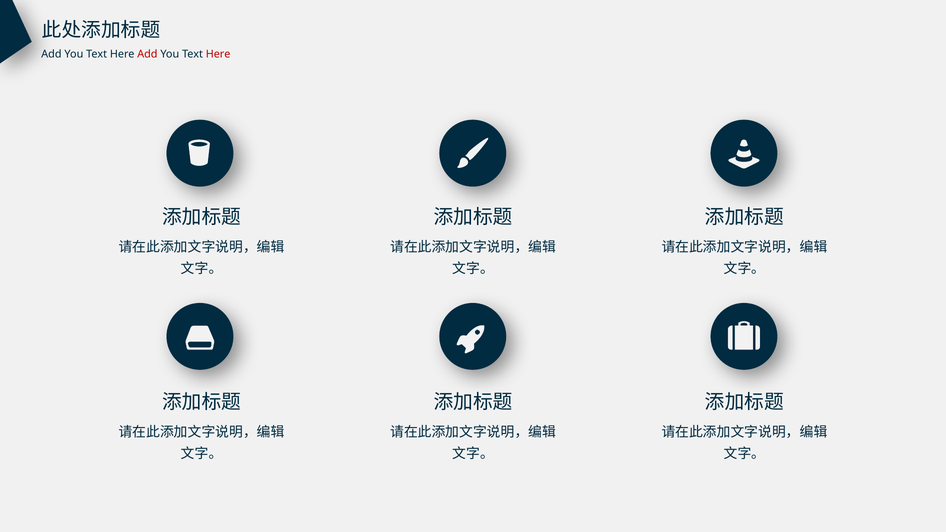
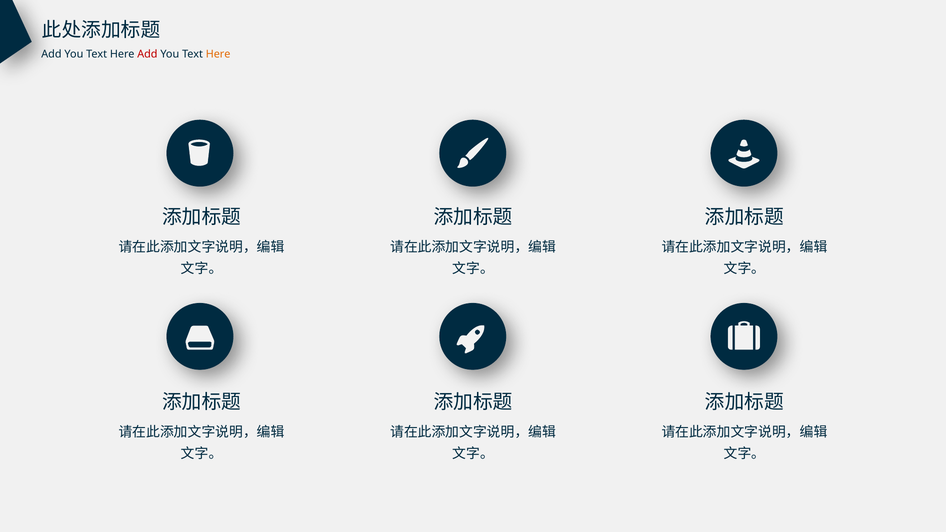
Here at (218, 54) colour: red -> orange
